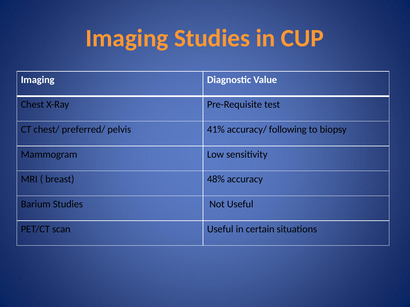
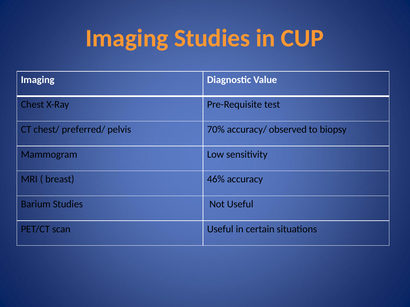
41%: 41% -> 70%
following: following -> observed
48%: 48% -> 46%
